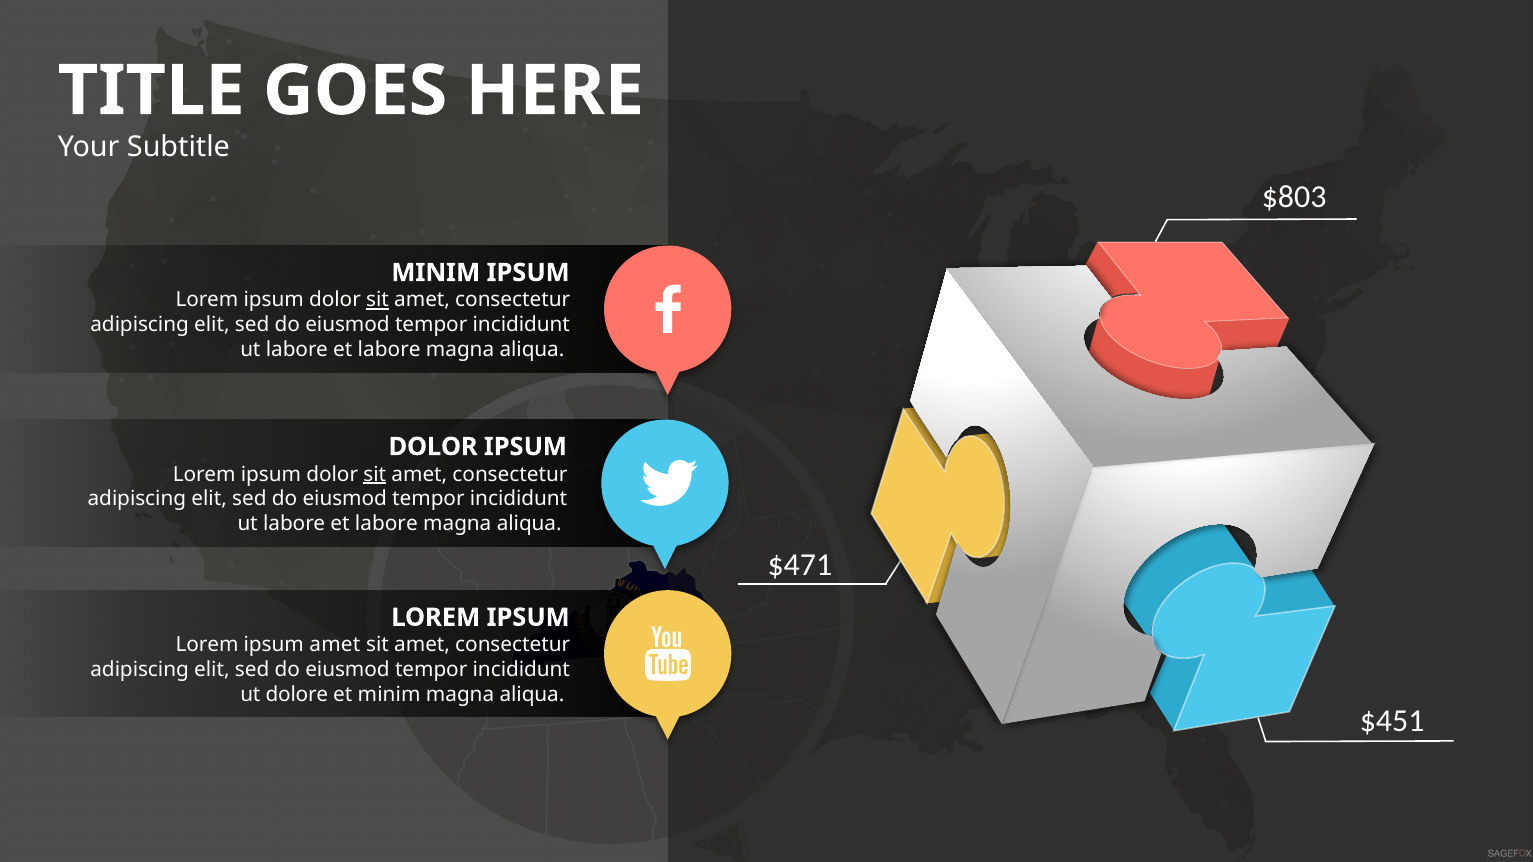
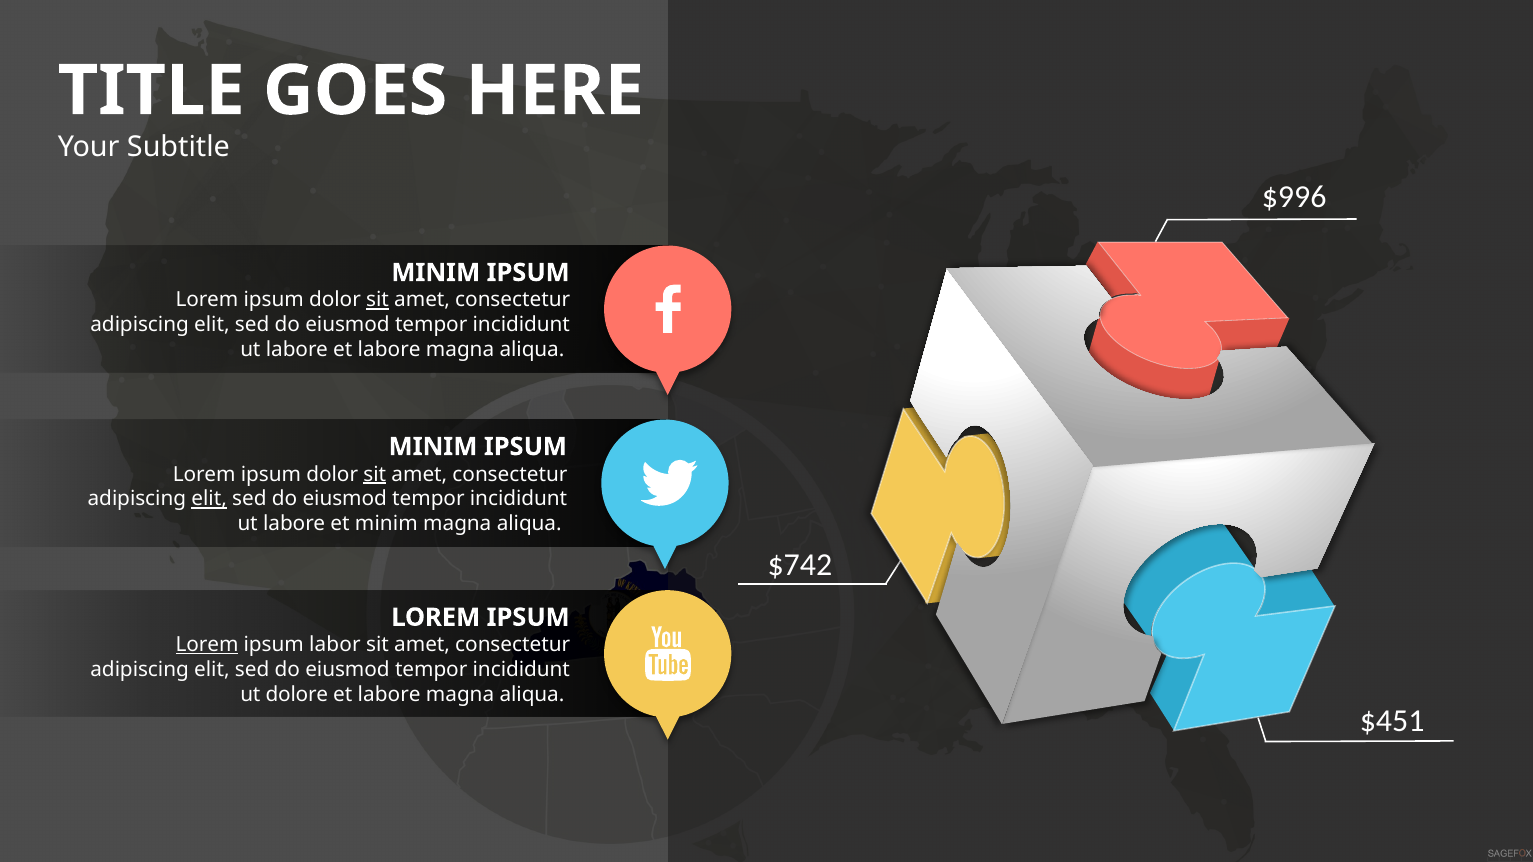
$803: $803 -> $996
DOLOR at (433, 447): DOLOR -> MINIM
elit at (209, 499) underline: none -> present
labore at (386, 524): labore -> minim
$471: $471 -> $742
Lorem at (207, 645) underline: none -> present
ipsum amet: amet -> labor
minim at (389, 695): minim -> labore
